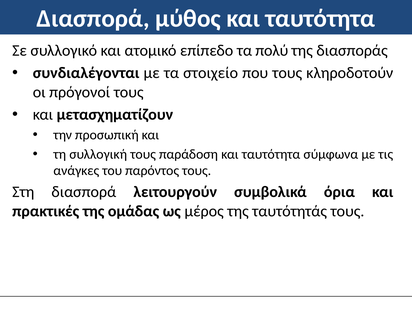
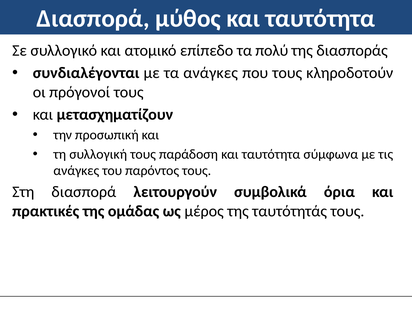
τα στοιχείο: στοιχείο -> ανάγκες
